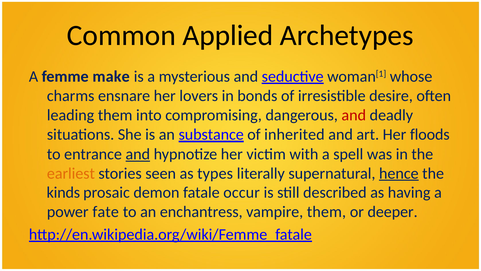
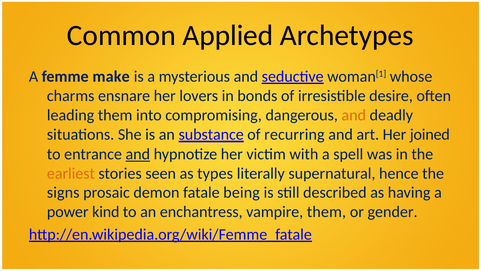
and at (354, 115) colour: red -> orange
inherited: inherited -> recurring
floods: floods -> joined
hence underline: present -> none
kinds: kinds -> signs
occur: occur -> being
fate: fate -> kind
deeper: deeper -> gender
